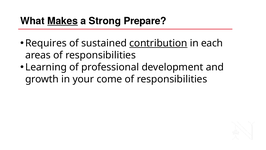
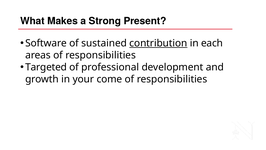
Makes underline: present -> none
Prepare: Prepare -> Present
Requires: Requires -> Software
Learning: Learning -> Targeted
